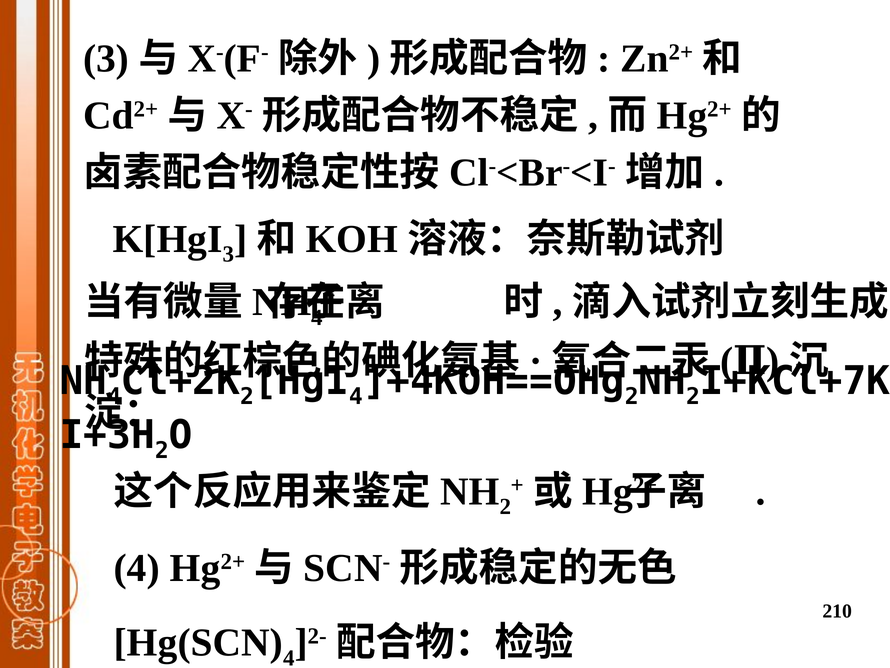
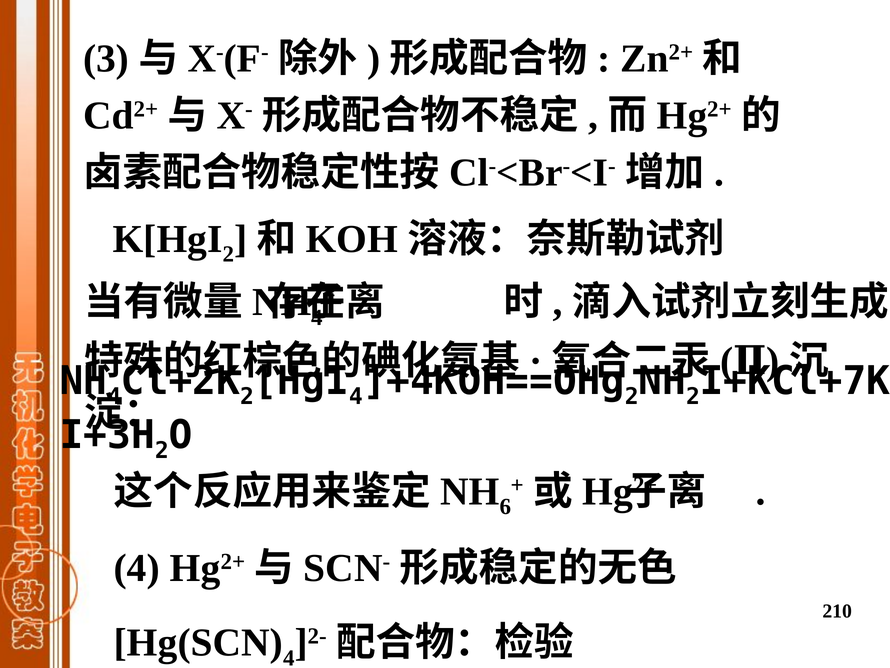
3 at (228, 254): 3 -> 2
2 at (505, 507): 2 -> 6
